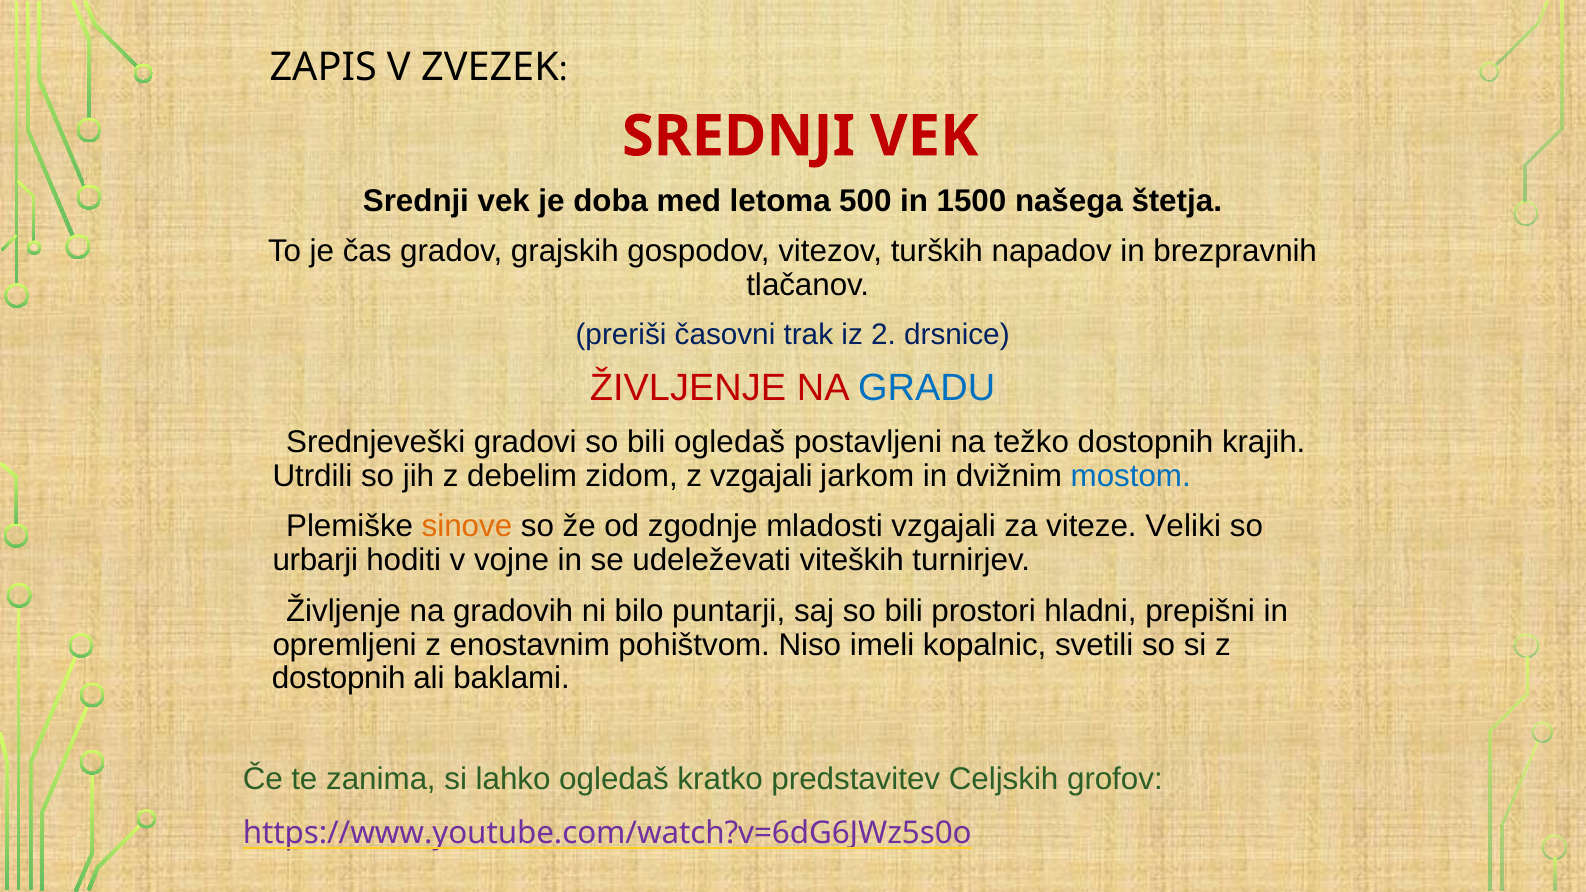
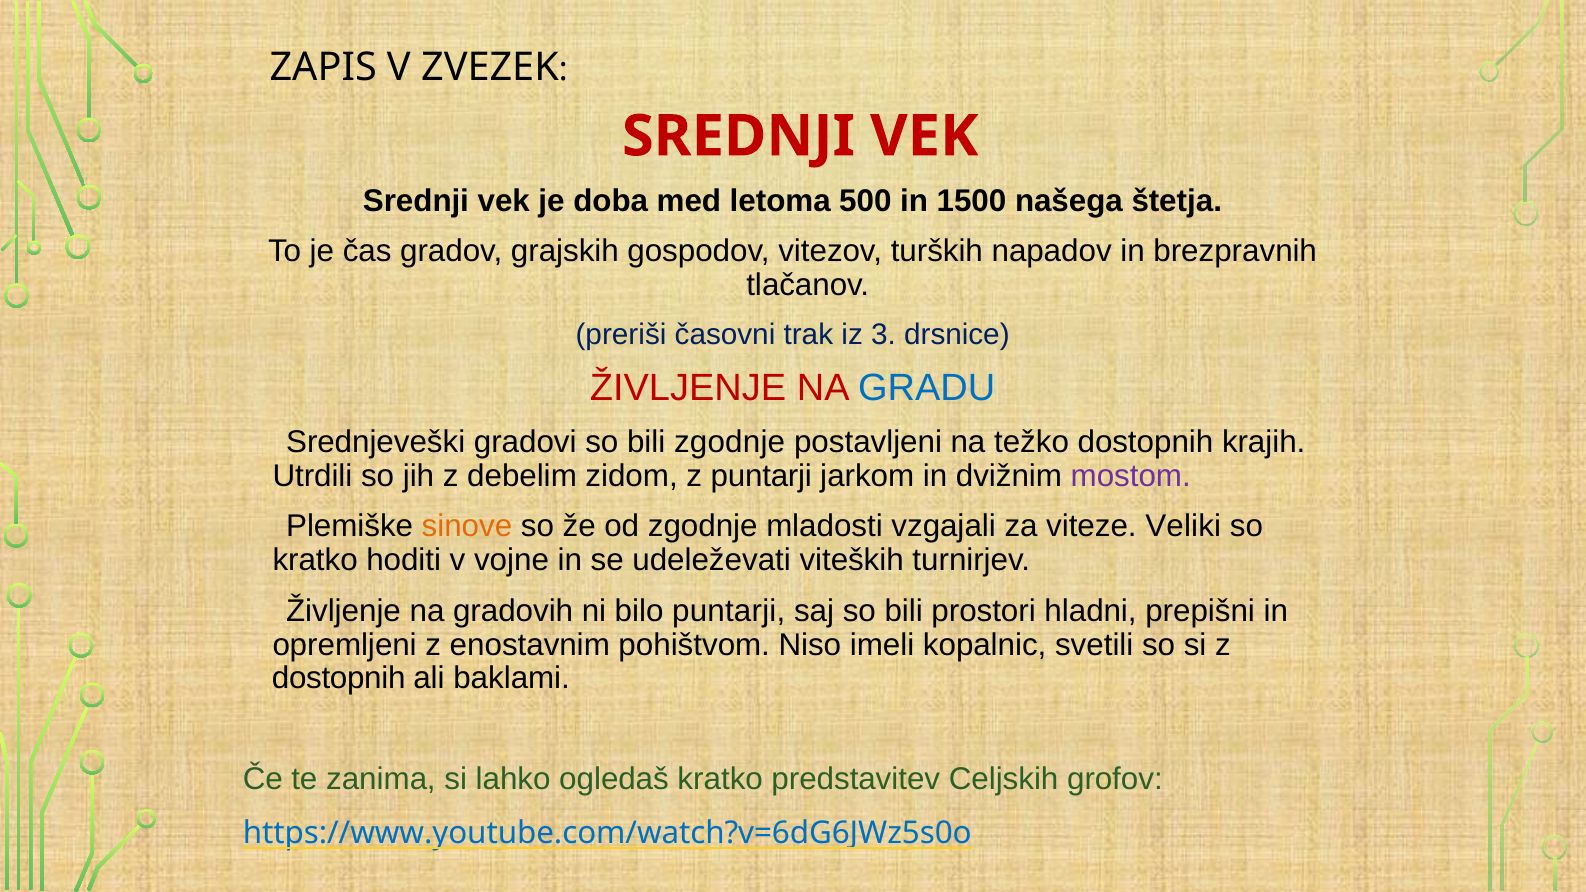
2: 2 -> 3
bili ogledaš: ogledaš -> zgodnje
z vzgajali: vzgajali -> puntarji
mostom colour: blue -> purple
urbarji at (315, 560): urbarji -> kratko
https://www.youtube.com/watch?v=6dG6JWz5s0o colour: purple -> blue
